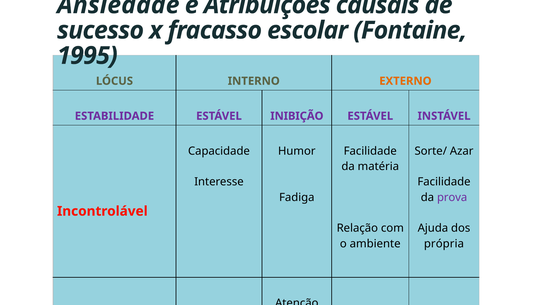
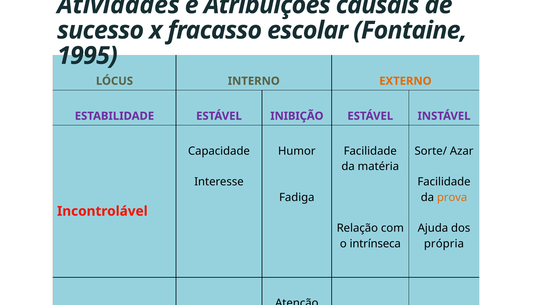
Ansiedade: Ansiedade -> Atividades
prova colour: purple -> orange
ambiente: ambiente -> intrínseca
